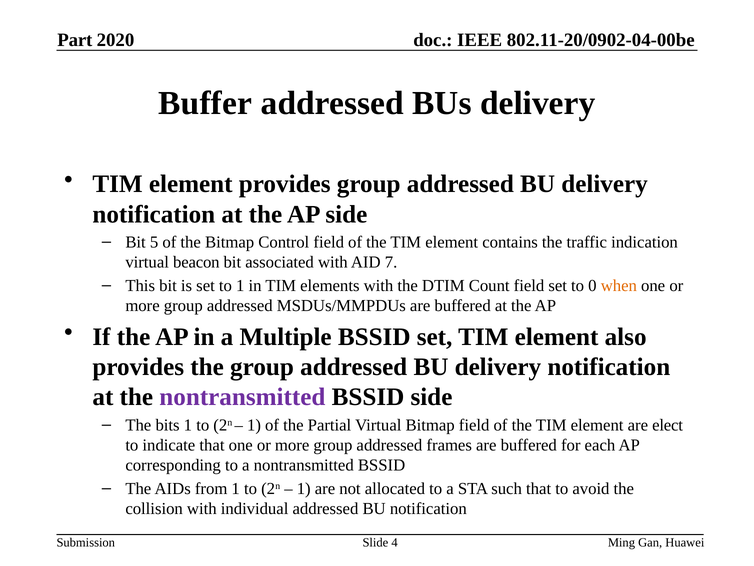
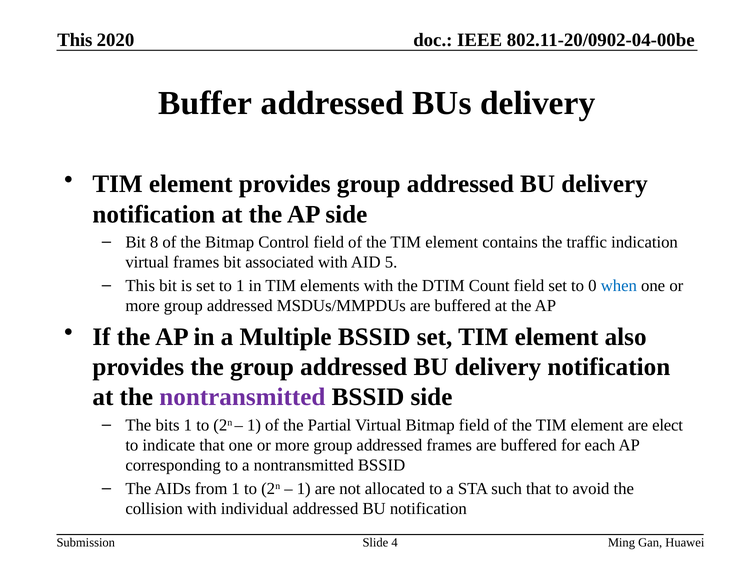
Part at (75, 40): Part -> This
5: 5 -> 8
virtual beacon: beacon -> frames
7: 7 -> 5
when colour: orange -> blue
